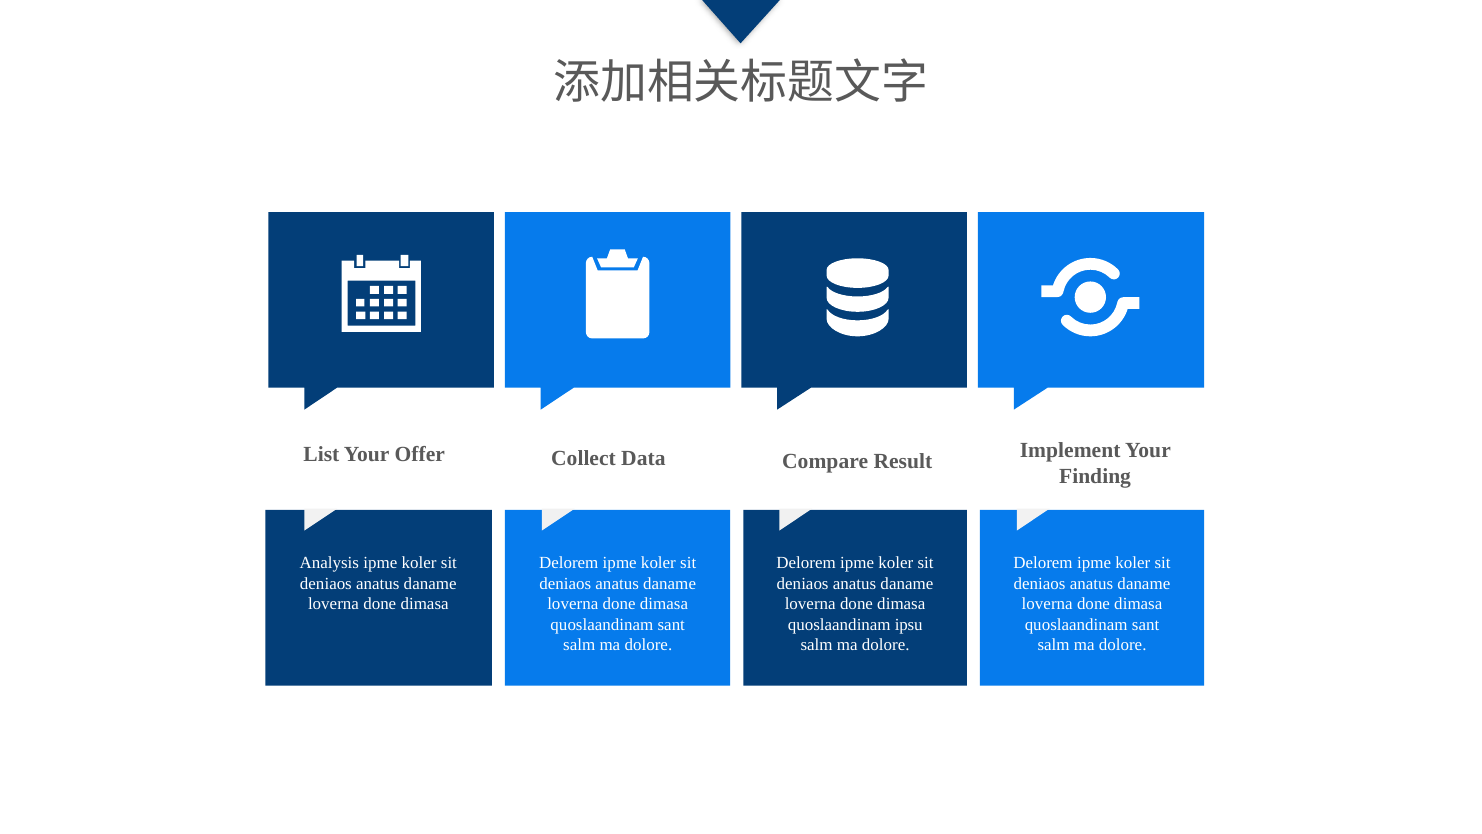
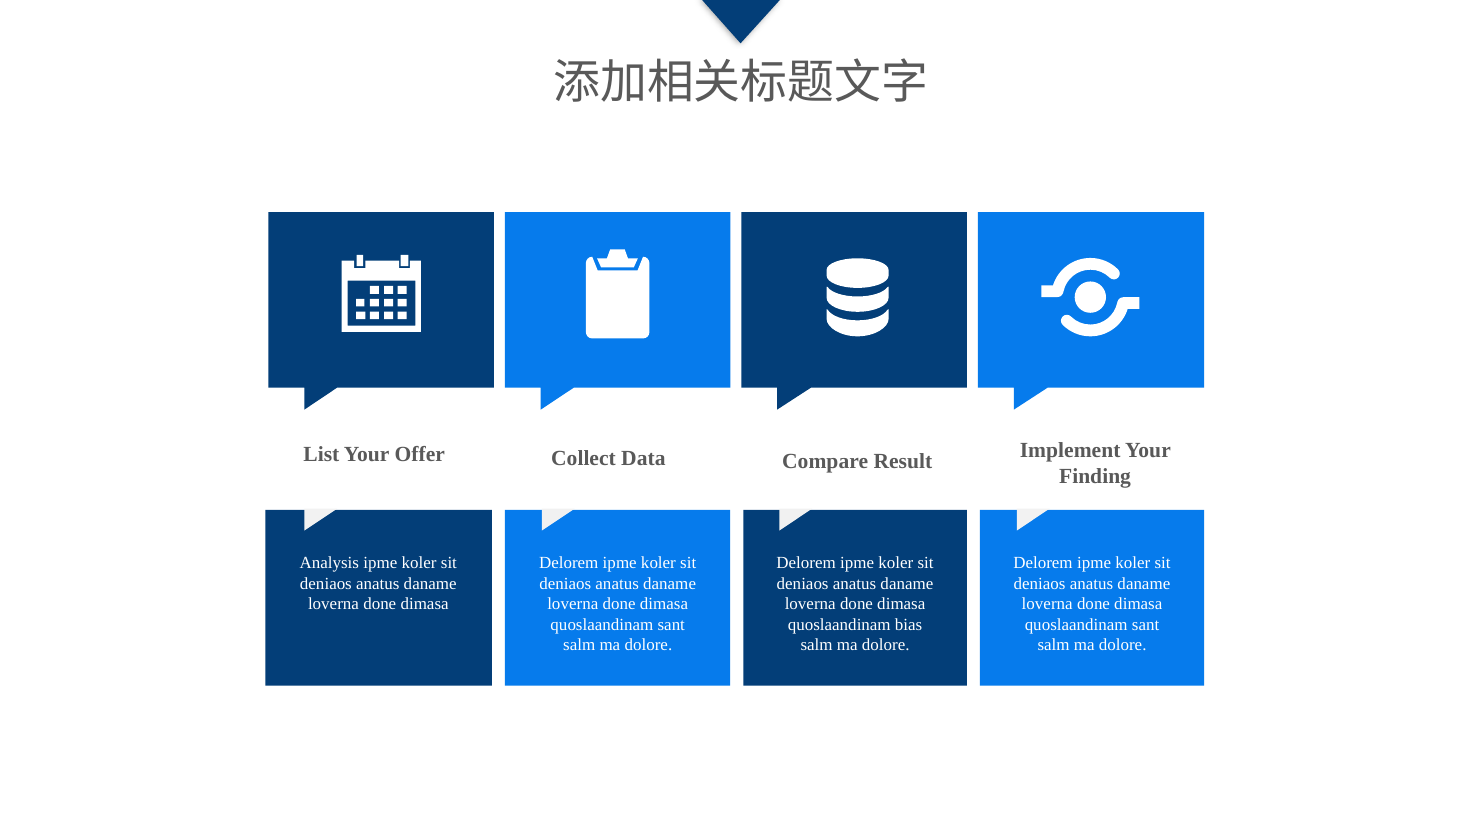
ipsu: ipsu -> bias
